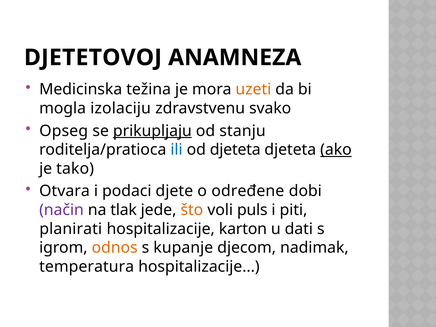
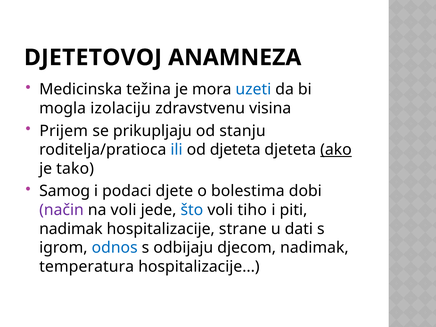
uzeti colour: orange -> blue
svako: svako -> visina
Opseg: Opseg -> Prijem
prikupljaju underline: present -> none
Otvara: Otvara -> Samog
određene: određene -> bolestima
na tlak: tlak -> voli
što colour: orange -> blue
puls: puls -> tiho
planirati at (71, 229): planirati -> nadimak
karton: karton -> strane
odnos colour: orange -> blue
kupanje: kupanje -> odbijaju
